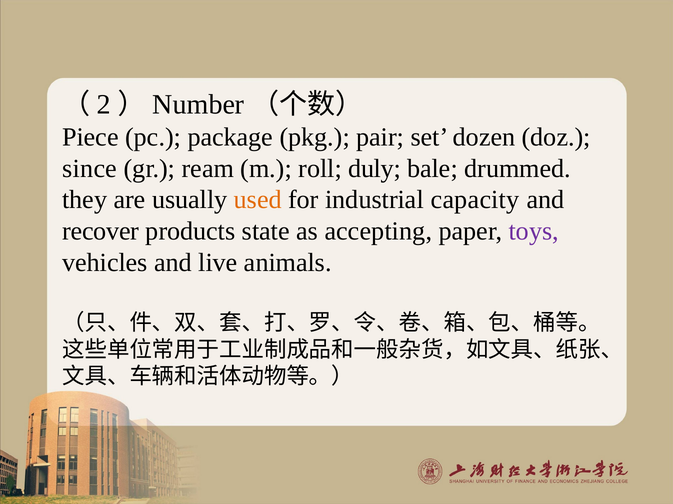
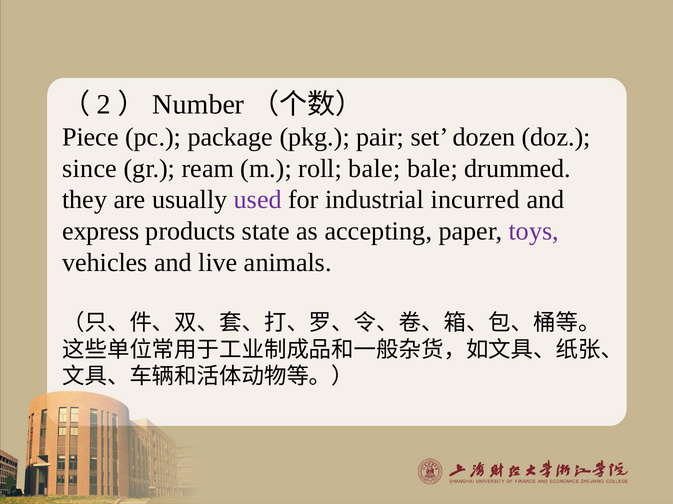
roll duly: duly -> bale
used colour: orange -> purple
capacity: capacity -> incurred
recover: recover -> express
